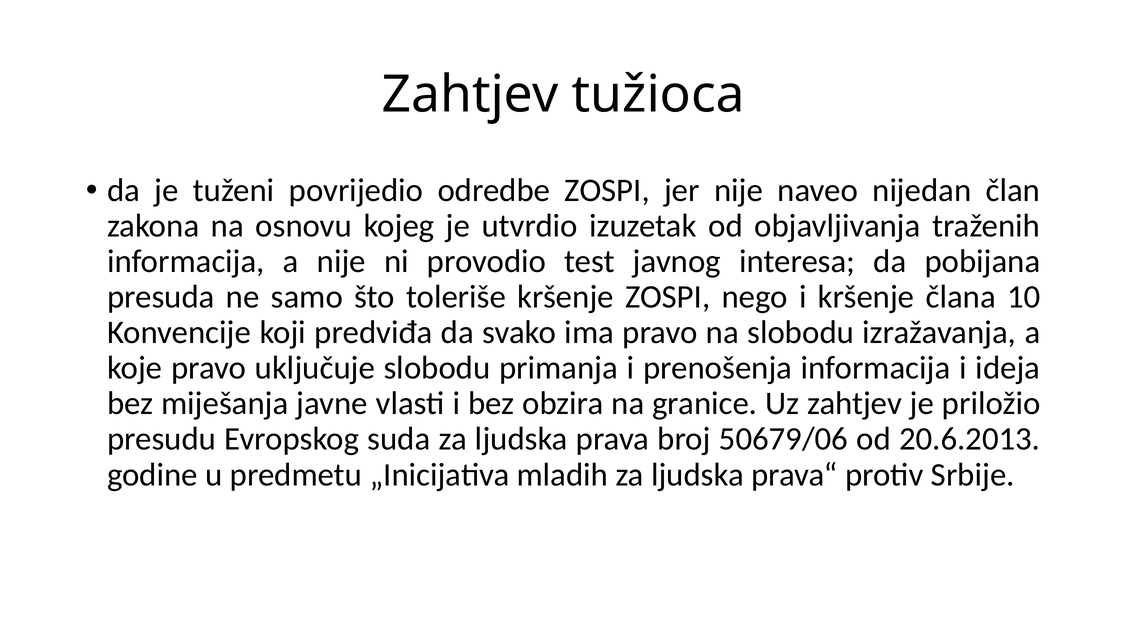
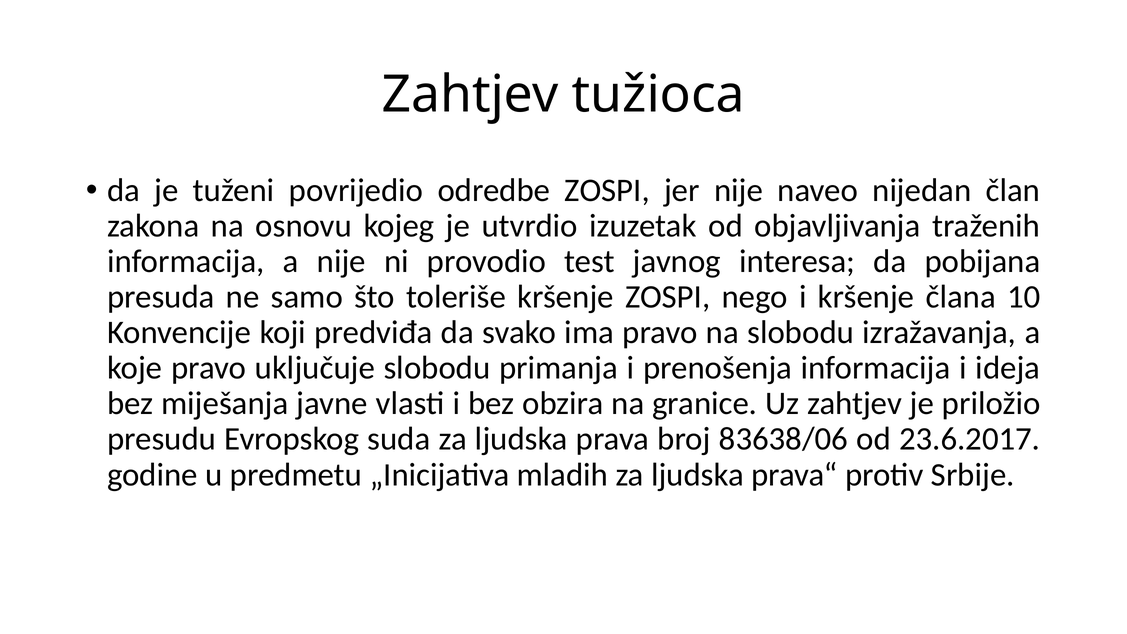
50679/06: 50679/06 -> 83638/06
20.6.2013: 20.6.2013 -> 23.6.2017
